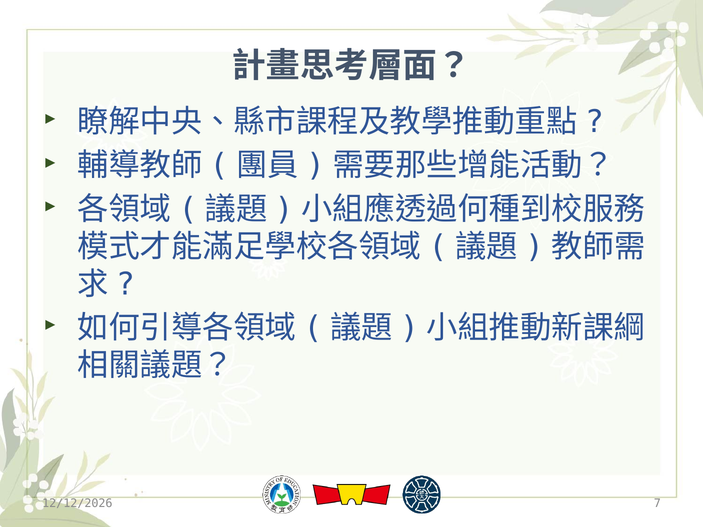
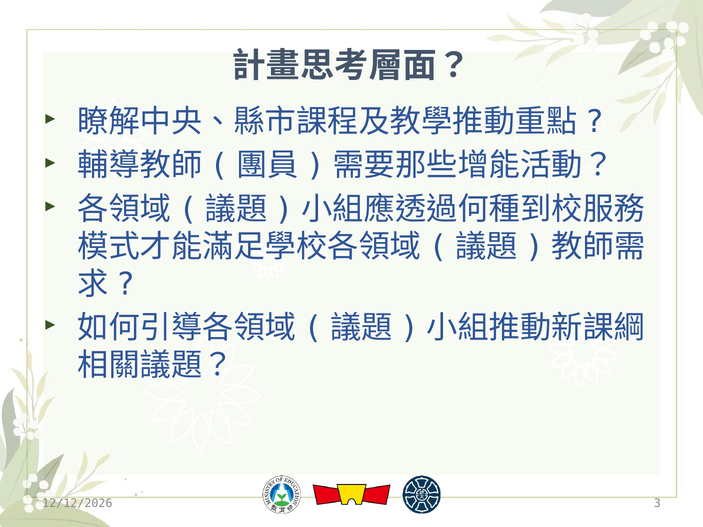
7: 7 -> 3
